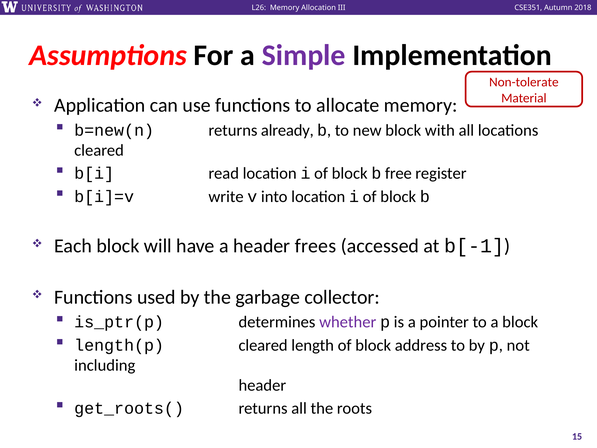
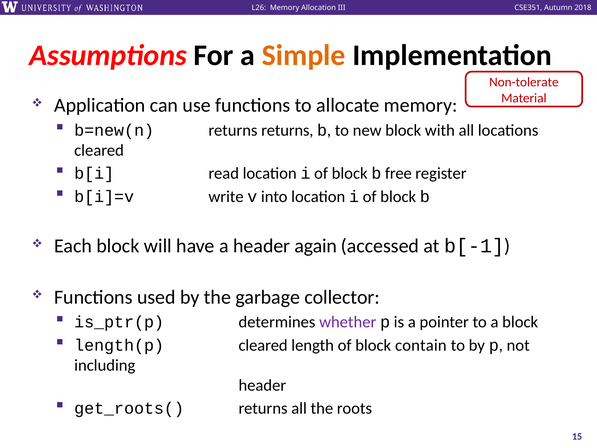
Simple colour: purple -> orange
returns already: already -> returns
frees: frees -> again
address: address -> contain
